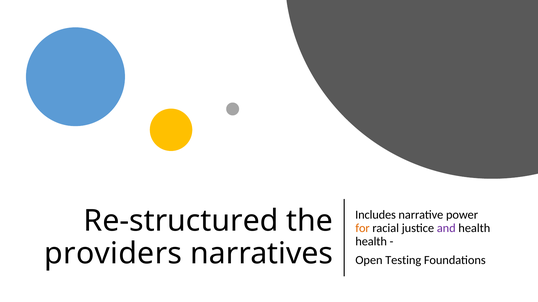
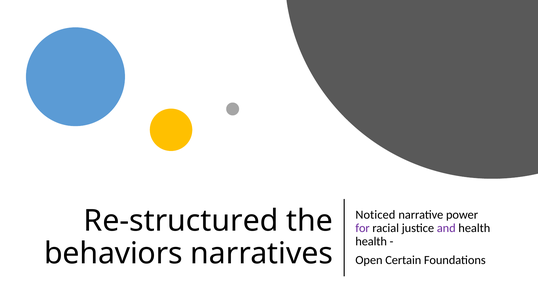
Includes: Includes -> Noticed
for colour: orange -> purple
providers: providers -> behaviors
Testing: Testing -> Certain
